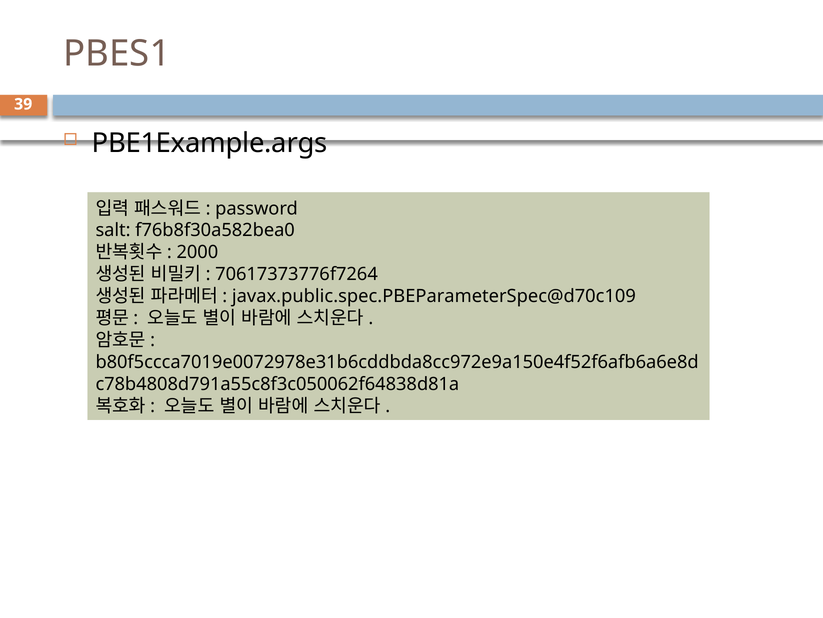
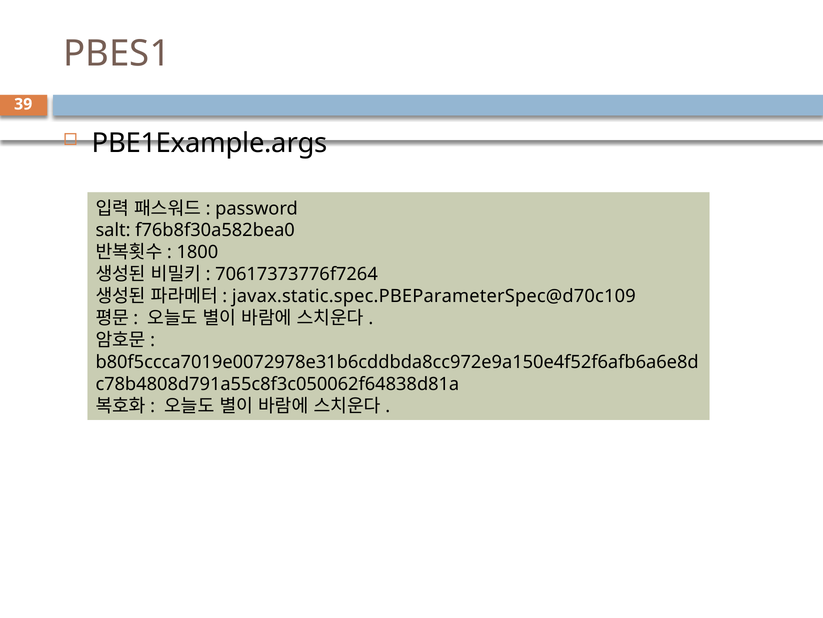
2000: 2000 -> 1800
javax.public.spec.PBEParameterSpec@d70c109: javax.public.spec.PBEParameterSpec@d70c109 -> javax.static.spec.PBEParameterSpec@d70c109
